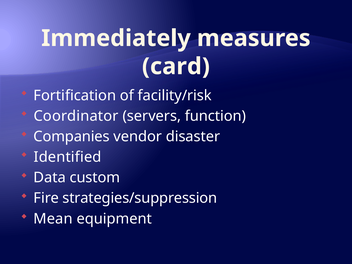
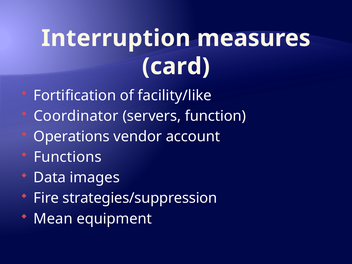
Immediately: Immediately -> Interruption
facility/risk: facility/risk -> facility/like
Companies: Companies -> Operations
disaster: disaster -> account
Identified: Identified -> Functions
custom: custom -> images
